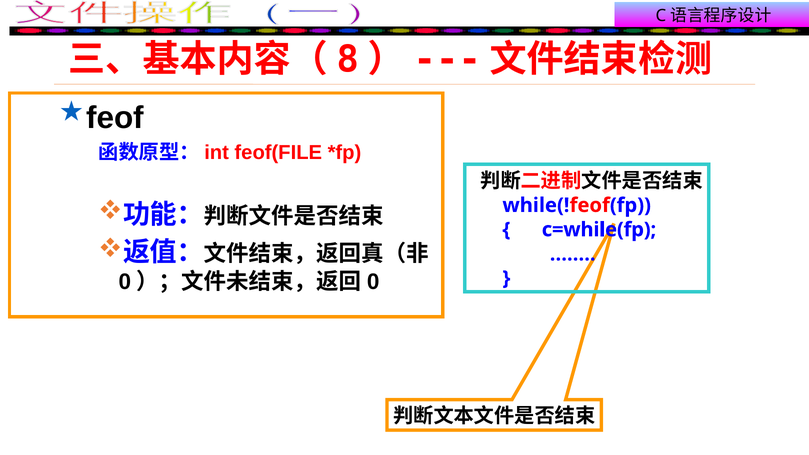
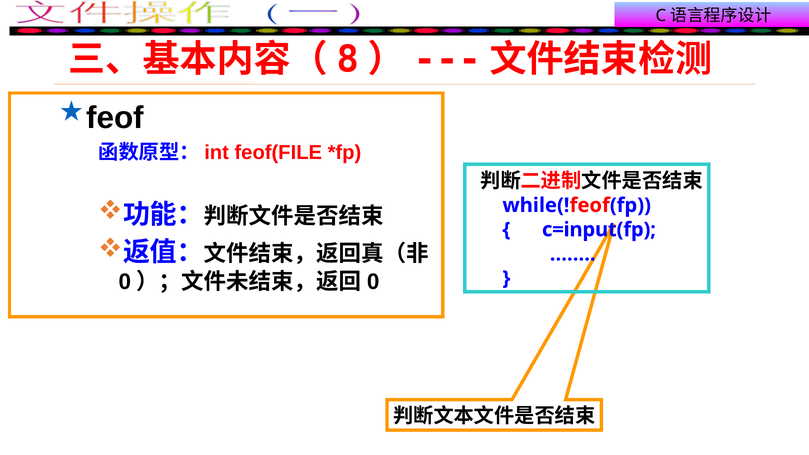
c=while(fp: c=while(fp -> c=input(fp
